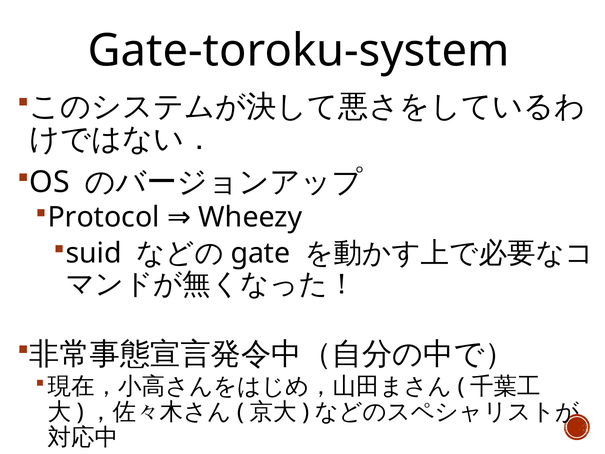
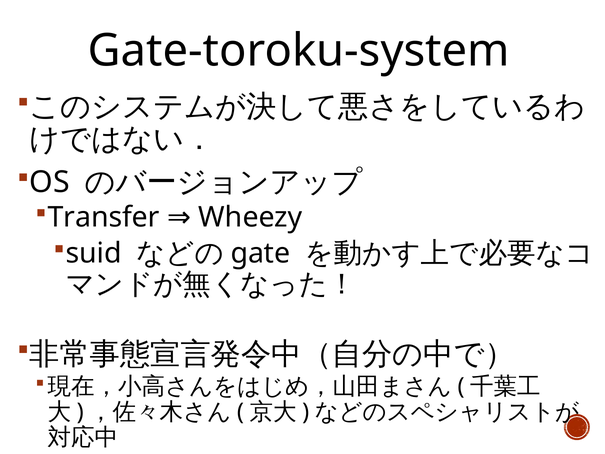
Protocol: Protocol -> Transfer
